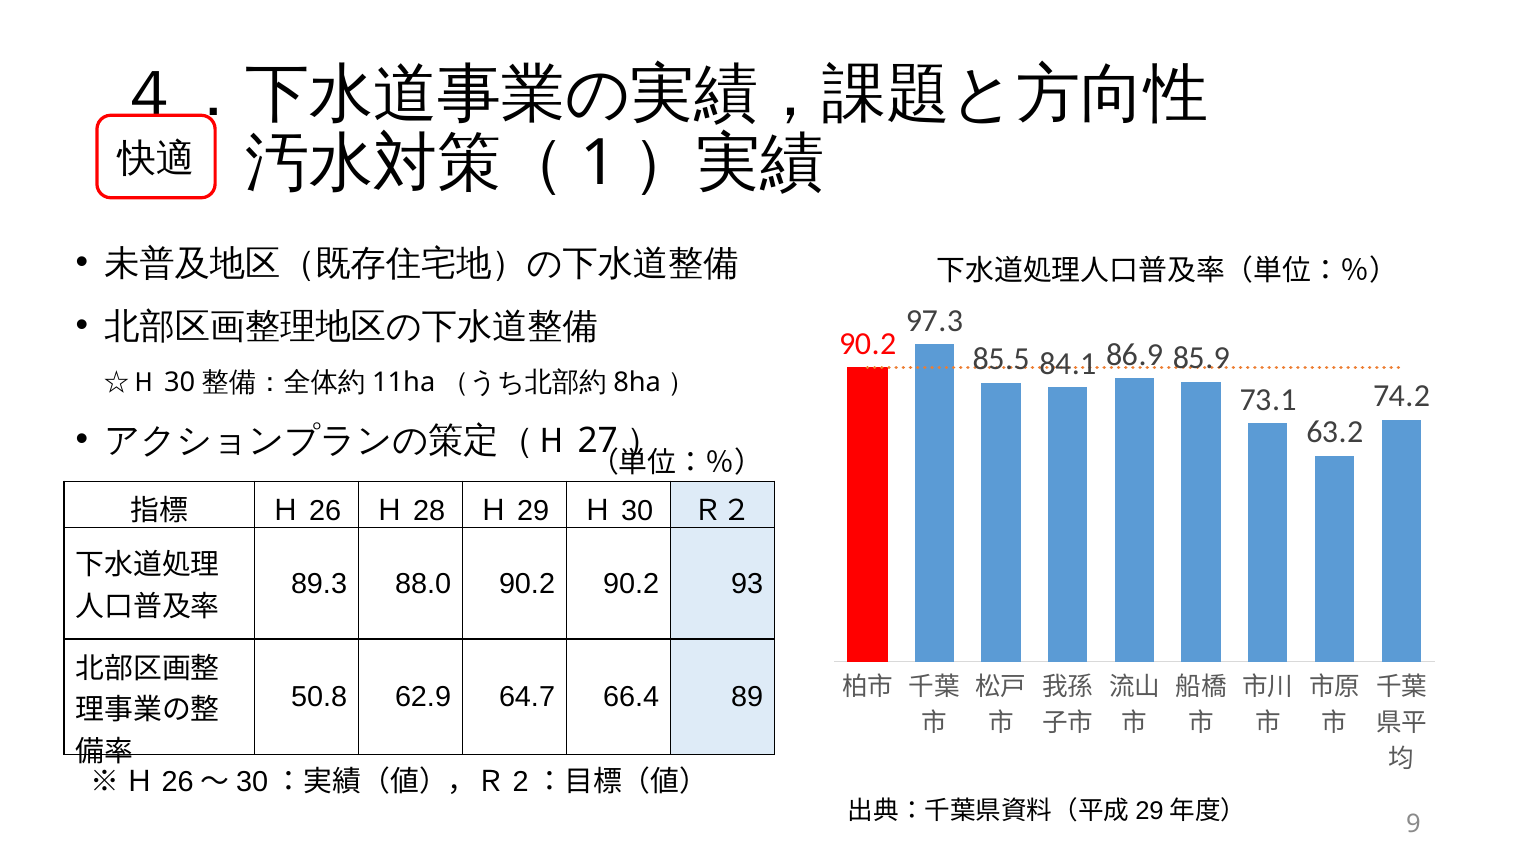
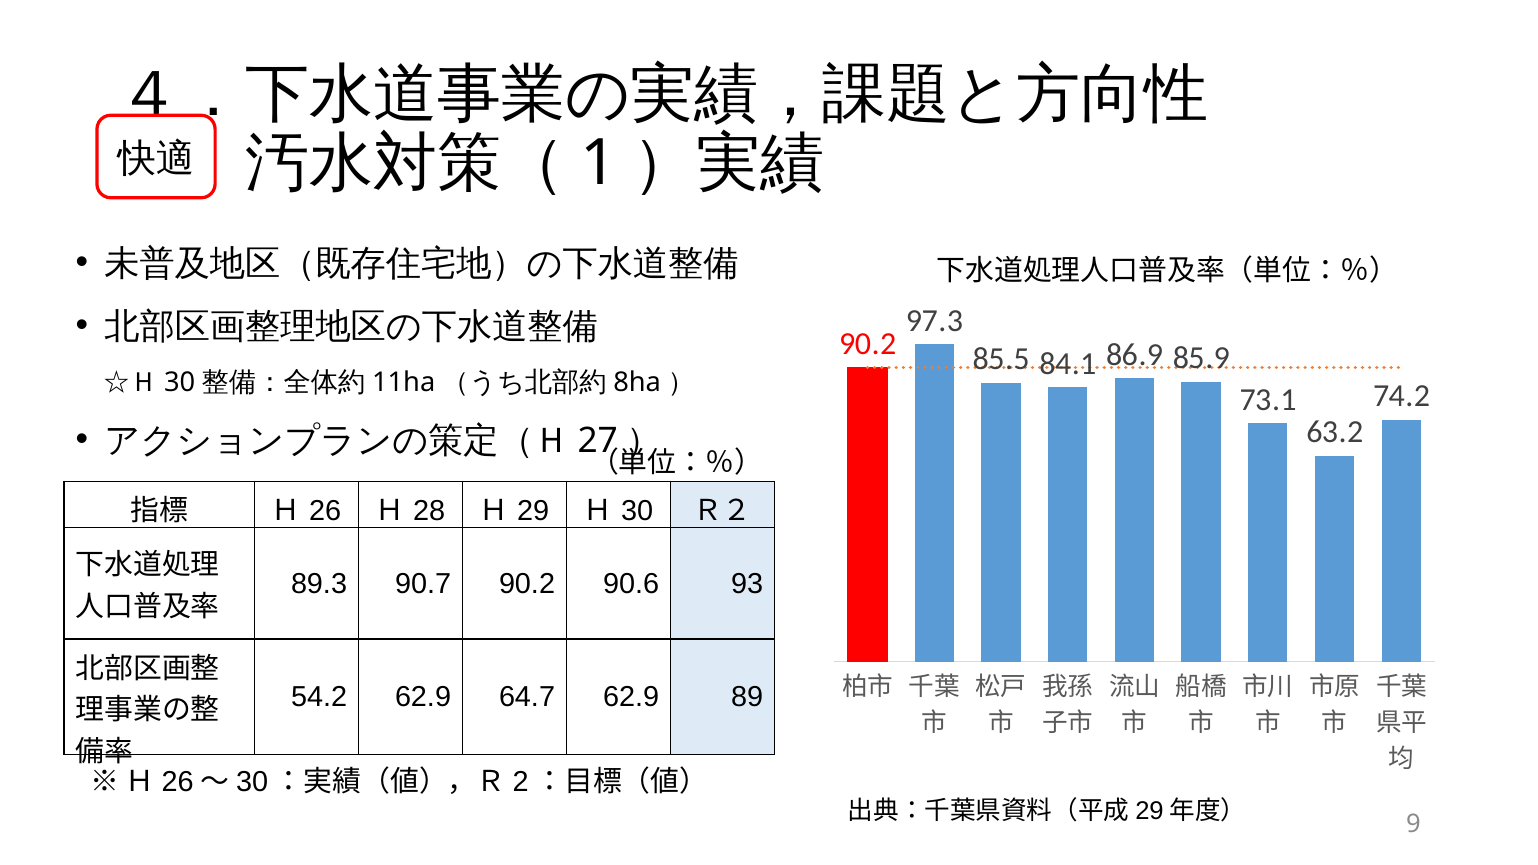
88.0: 88.0 -> 90.7
90.2 90.2: 90.2 -> 90.6
50.8: 50.8 -> 54.2
64.7 66.4: 66.4 -> 62.9
